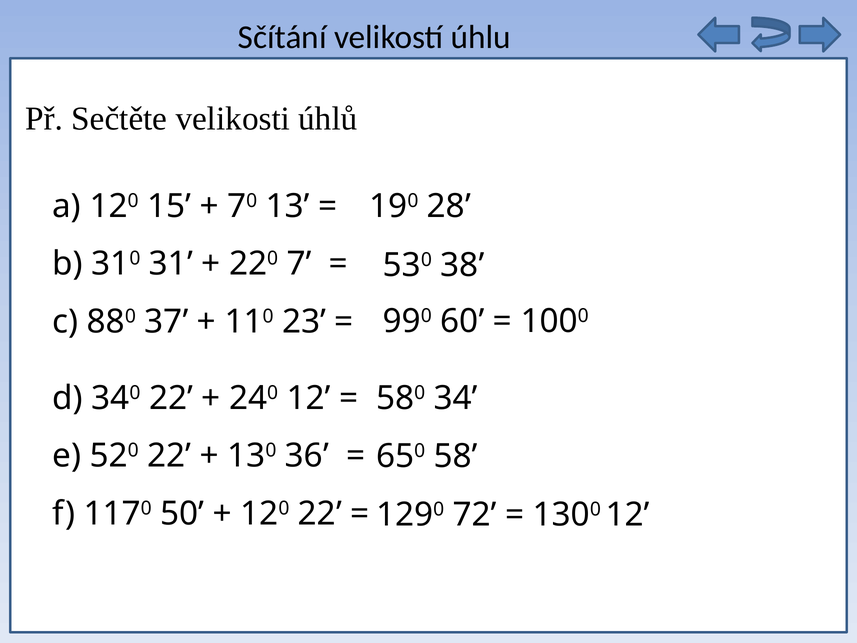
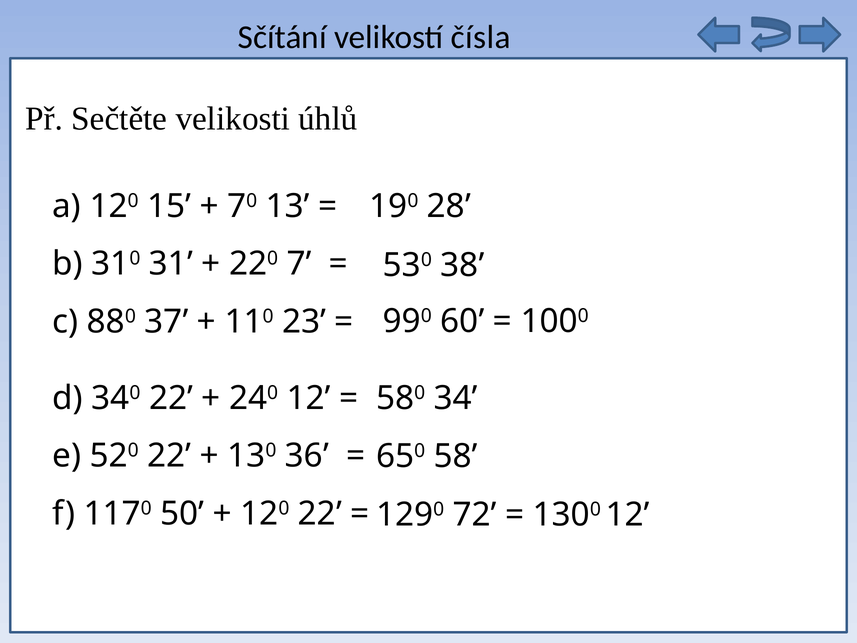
úhlu: úhlu -> čísla
